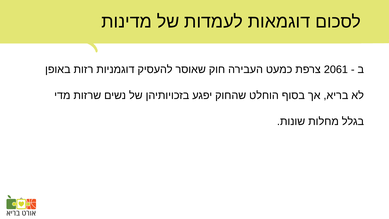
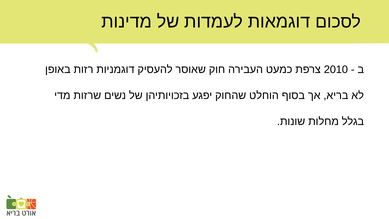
2061: 2061 -> 2010
